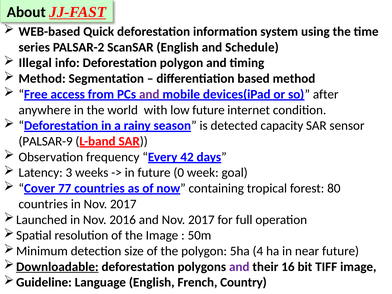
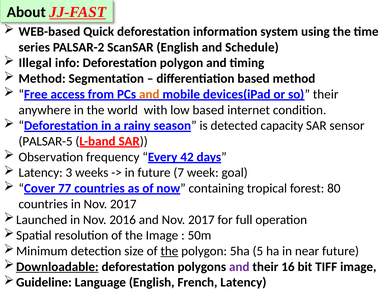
and at (149, 94) colour: purple -> orange
so after: after -> their
low future: future -> based
PALSAR-9: PALSAR-9 -> PALSAR-5
0: 0 -> 7
the at (169, 251) underline: none -> present
4: 4 -> 5
French Country: Country -> Latency
